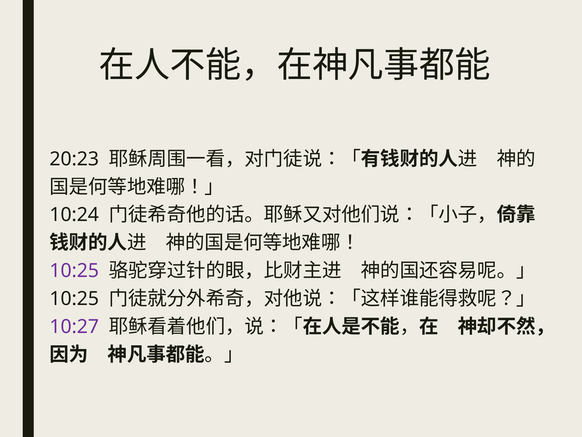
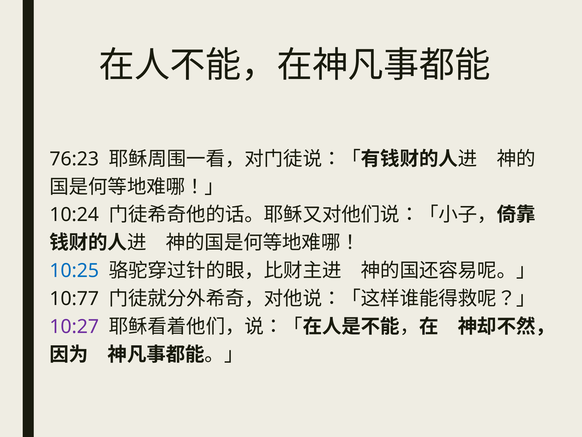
20:23: 20:23 -> 76:23
10:25 at (74, 271) colour: purple -> blue
10:25 at (74, 298): 10:25 -> 10:77
